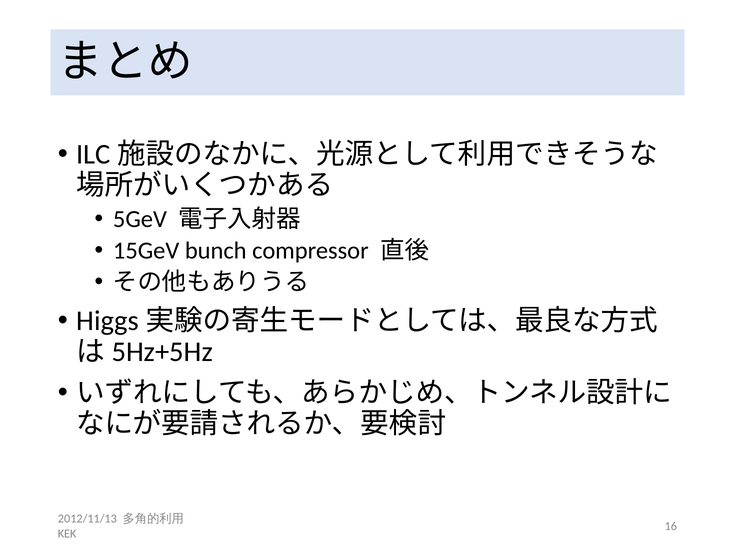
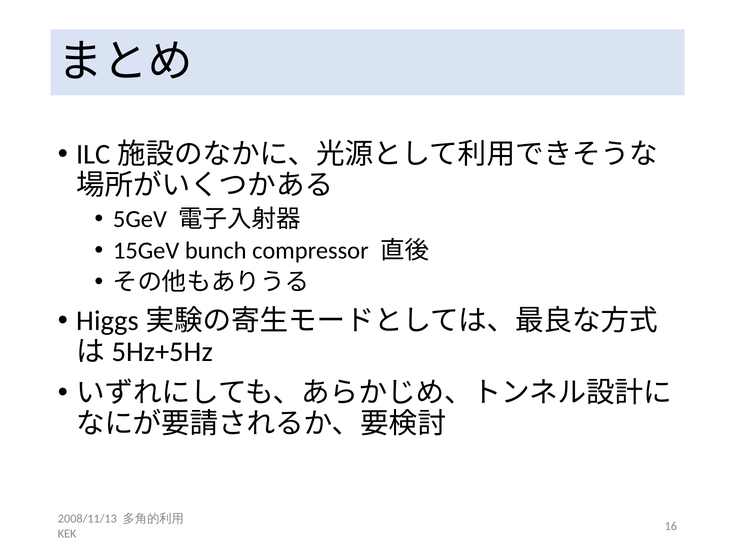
2012/11/13: 2012/11/13 -> 2008/11/13
